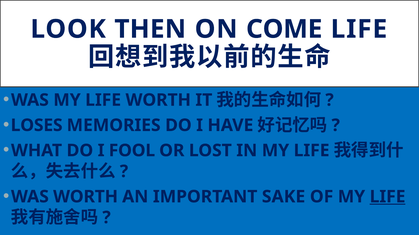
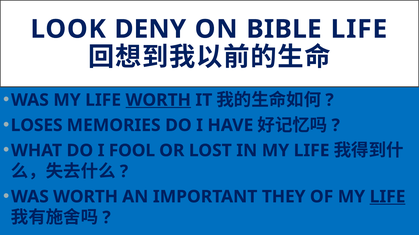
THEN: THEN -> DENY
COME: COME -> BIBLE
WORTH at (158, 100) underline: none -> present
SAKE: SAKE -> THEY
